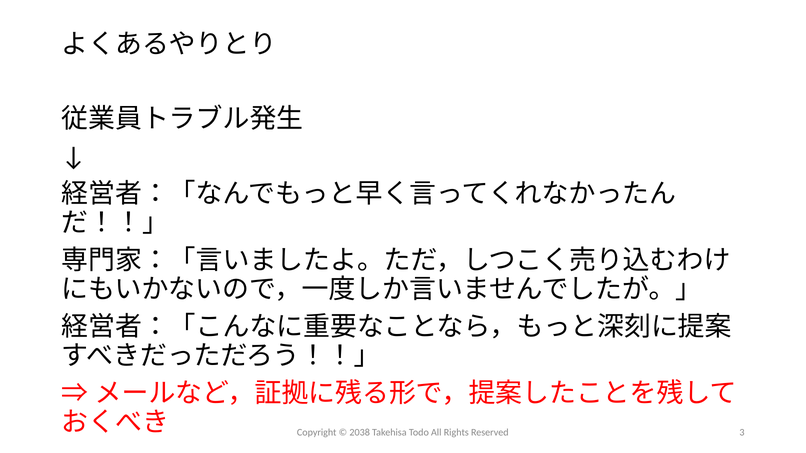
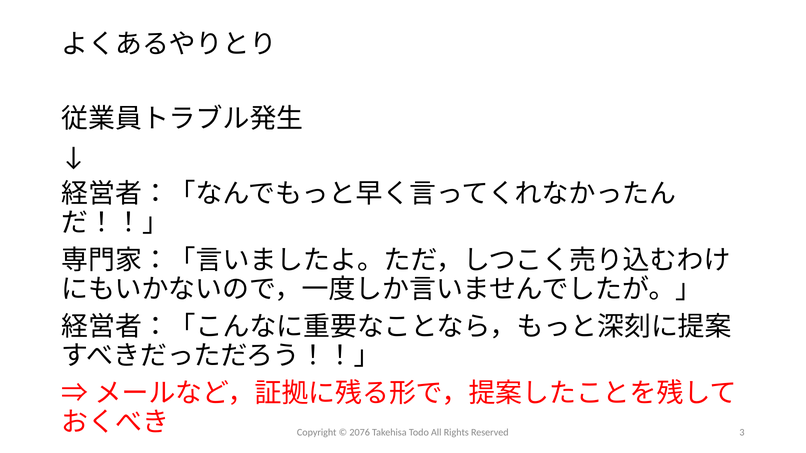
2038: 2038 -> 2076
